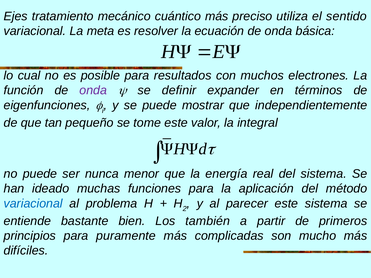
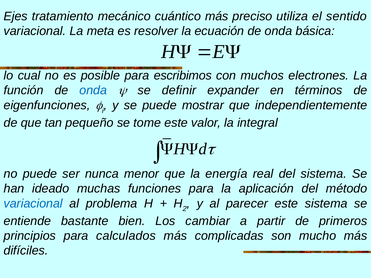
resultados: resultados -> escribimos
onda at (93, 90) colour: purple -> blue
también: también -> cambiar
puramente: puramente -> calculados
